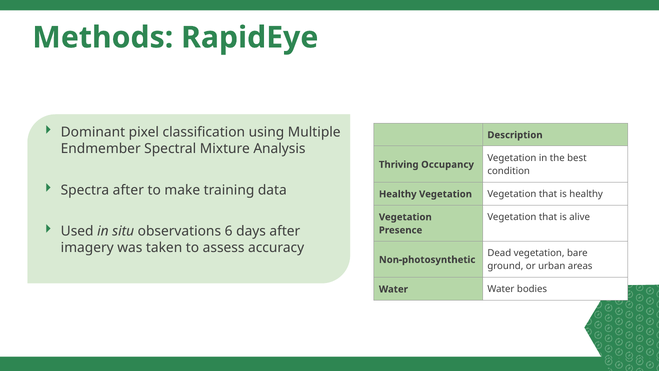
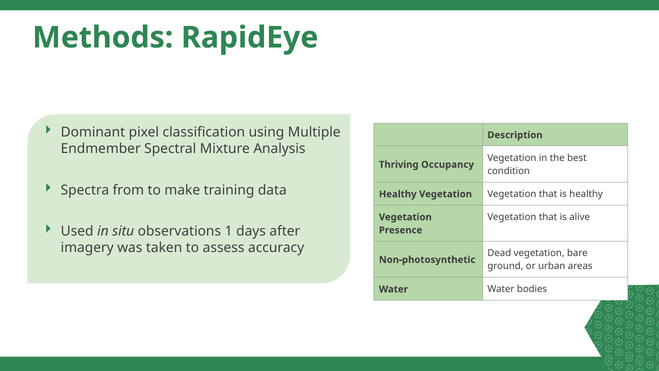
Spectra after: after -> from
6: 6 -> 1
